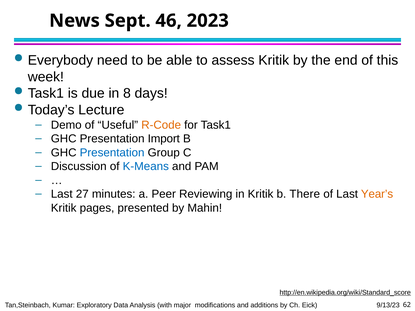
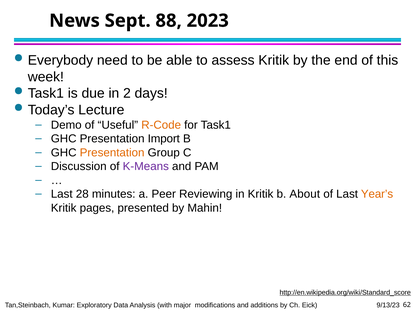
46: 46 -> 88
8: 8 -> 2
Presentation at (112, 153) colour: blue -> orange
K-Means colour: blue -> purple
27: 27 -> 28
There: There -> About
